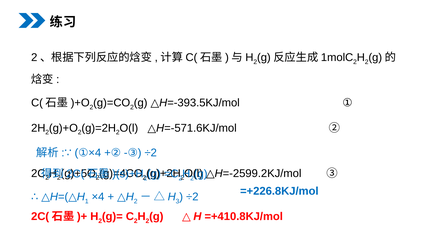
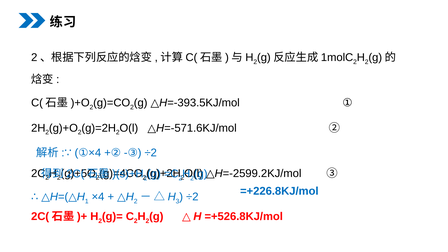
=+410.8KJ/mol: =+410.8KJ/mol -> =+526.8KJ/mol
